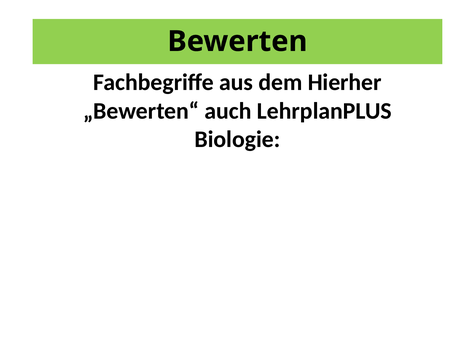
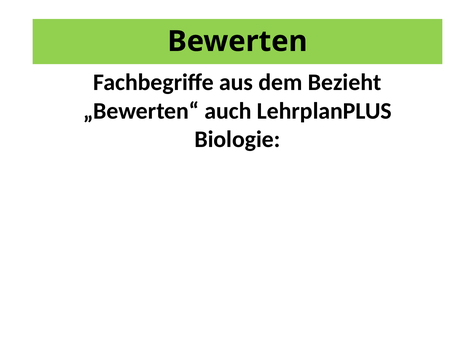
Hierher: Hierher -> Bezieht
